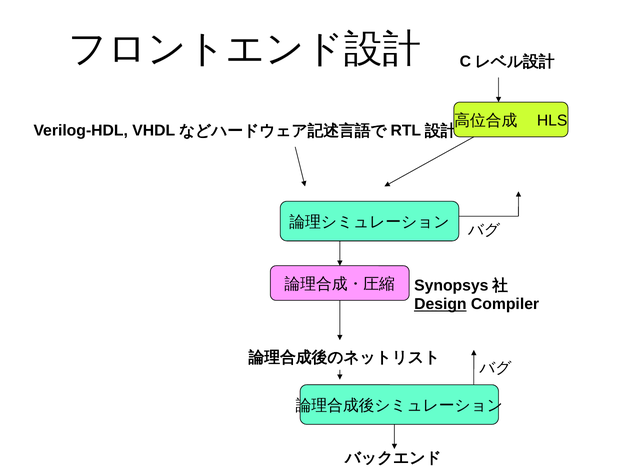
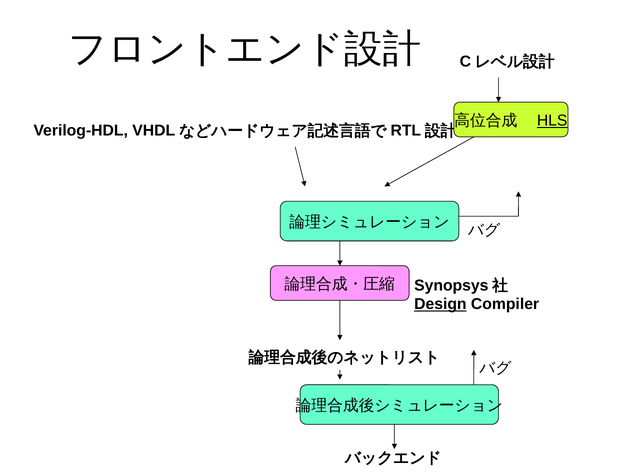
HLS underline: none -> present
